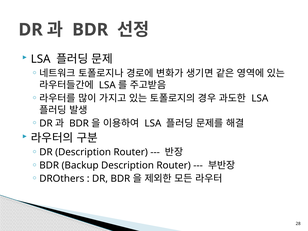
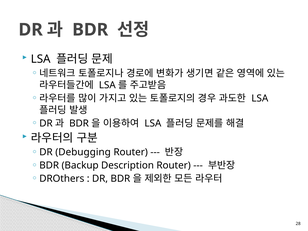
DR Description: Description -> Debugging
